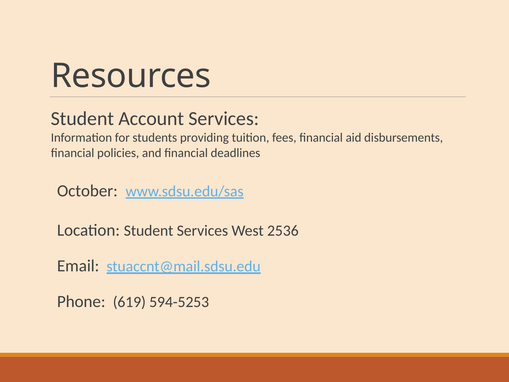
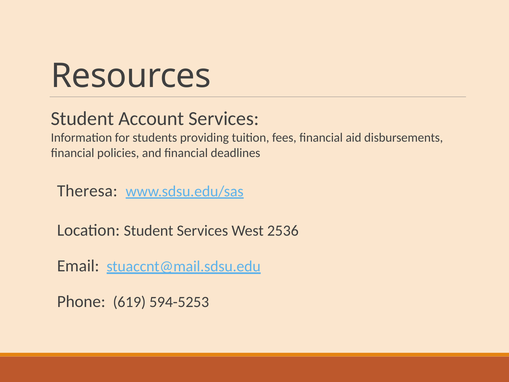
October: October -> Theresa
